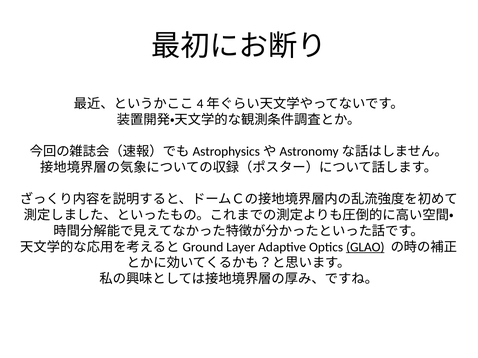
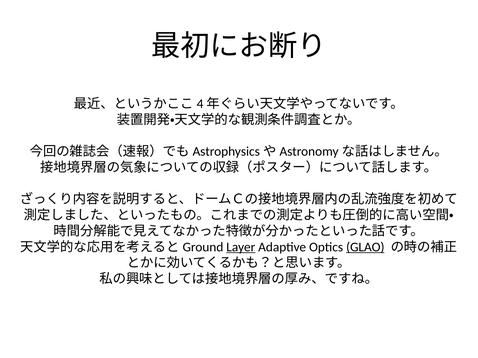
Layer underline: none -> present
